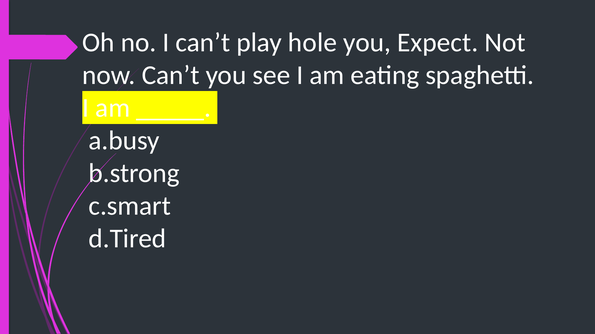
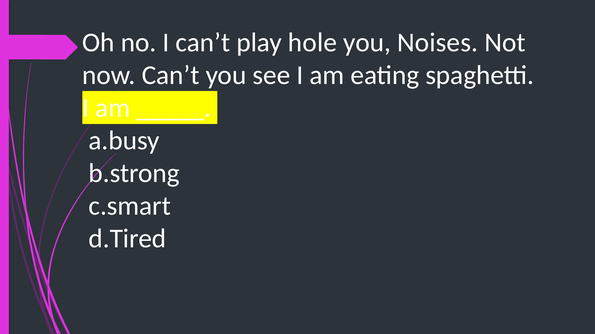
Expect: Expect -> Noises
